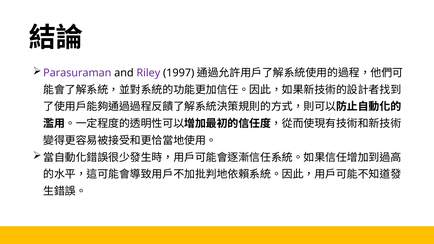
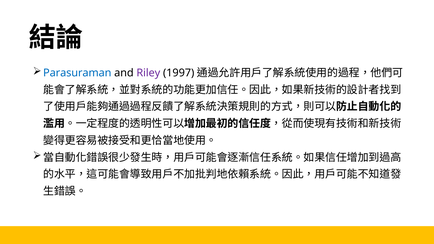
Parasuraman colour: purple -> blue
